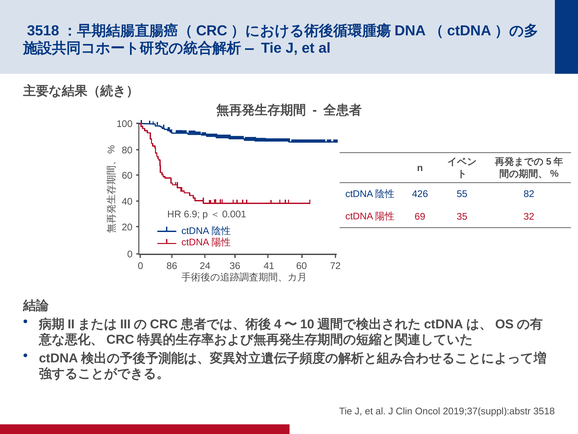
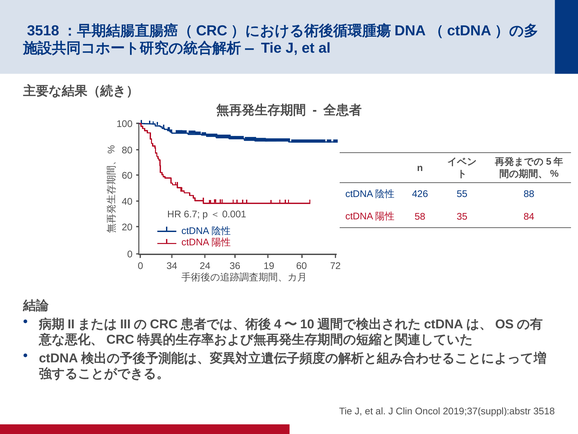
82: 82 -> 88
6.9: 6.9 -> 6.7
69: 69 -> 58
32: 32 -> 84
86: 86 -> 34
41: 41 -> 19
